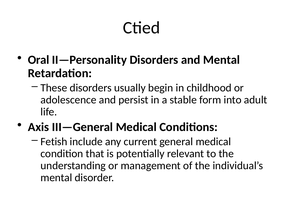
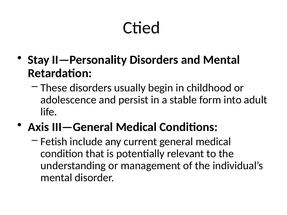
Oral: Oral -> Stay
